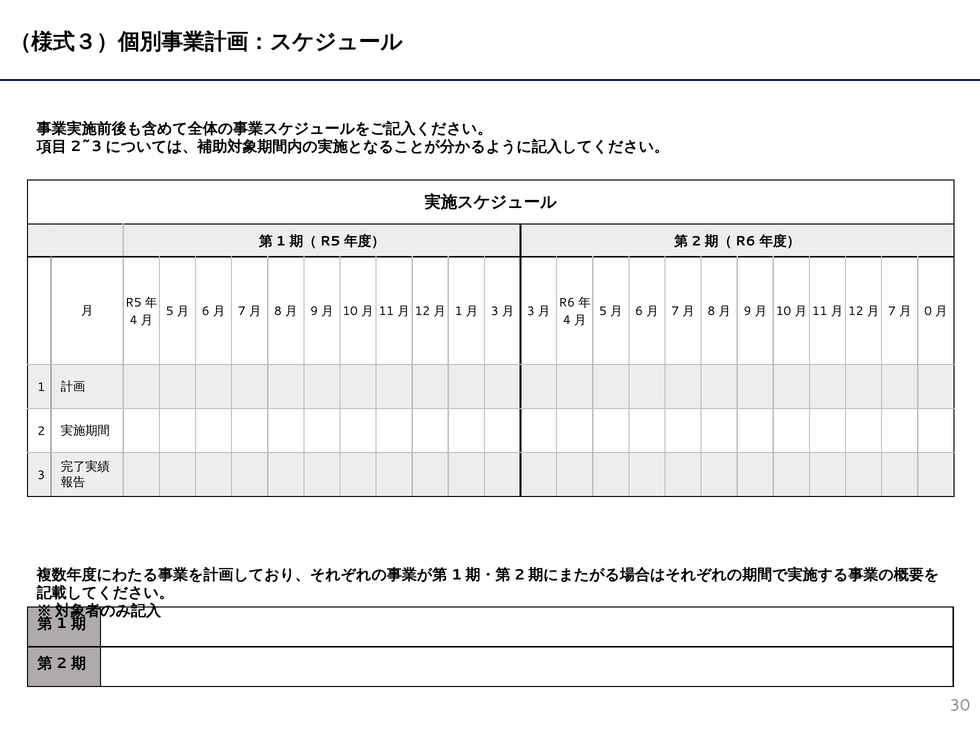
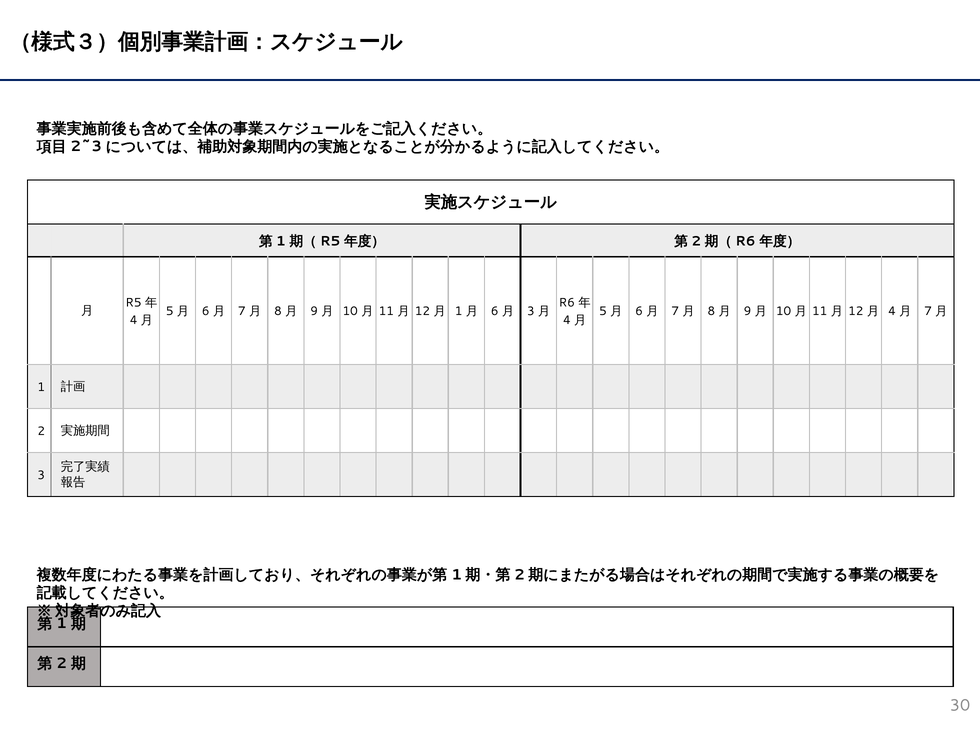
3 at (495, 311): 3 -> 6
7 at (892, 311): 7 -> 4
0 at (928, 311): 0 -> 7
